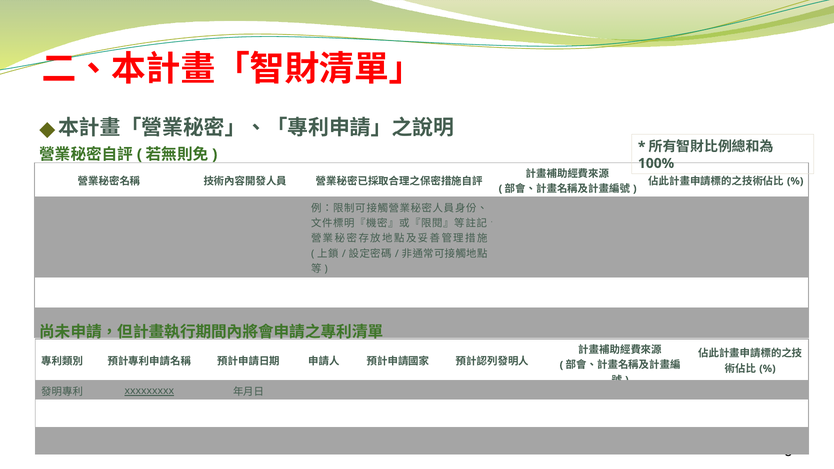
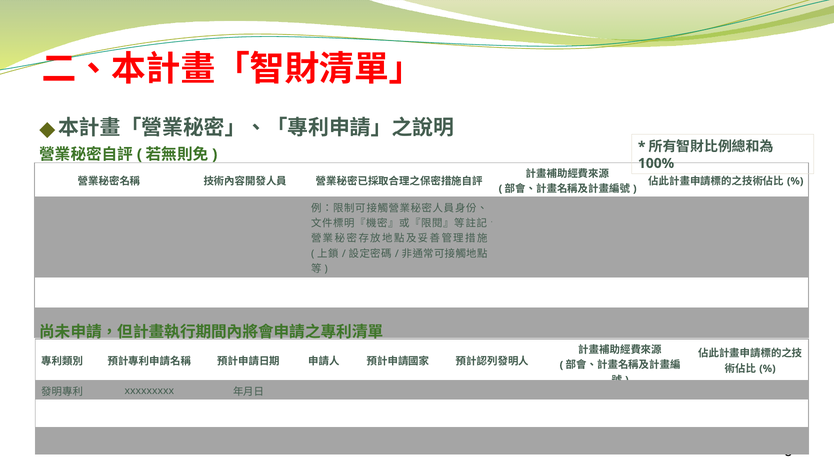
xxxxxxxxx underline: present -> none
